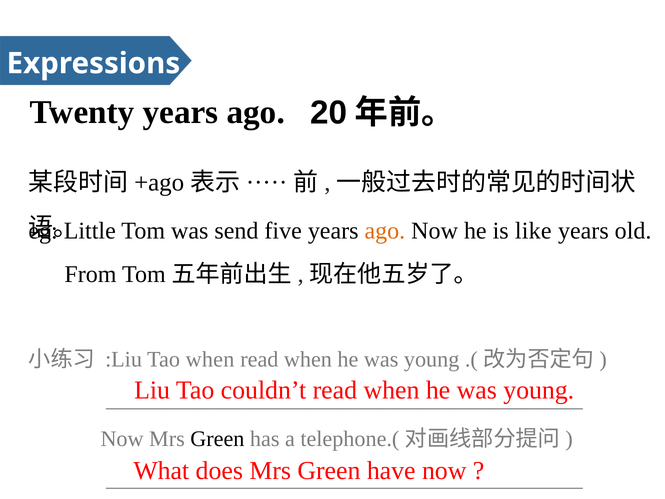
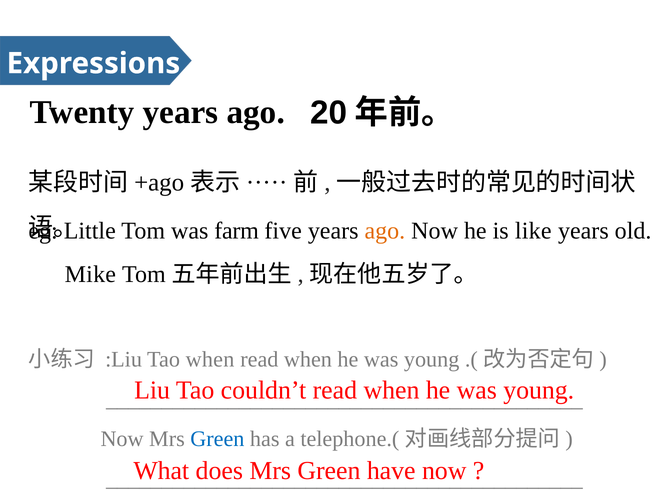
send: send -> farm
From: From -> Mike
Green at (217, 439) colour: black -> blue
